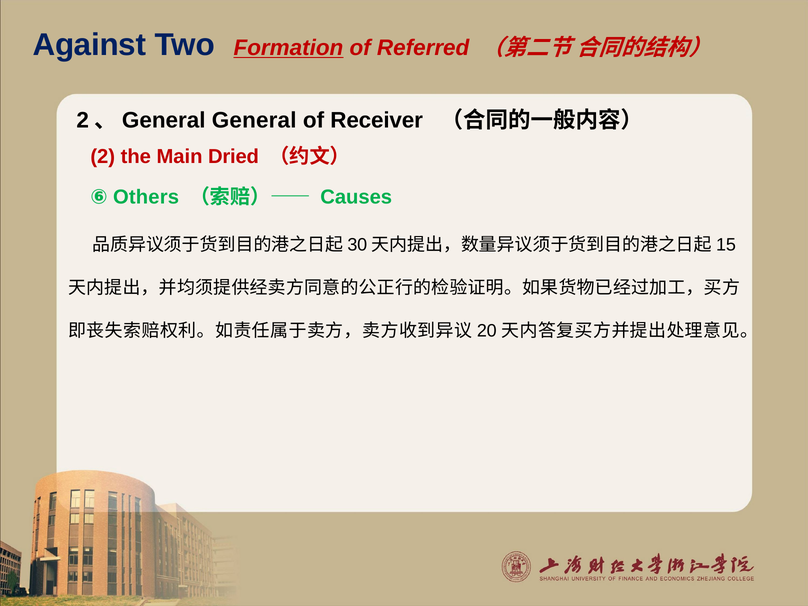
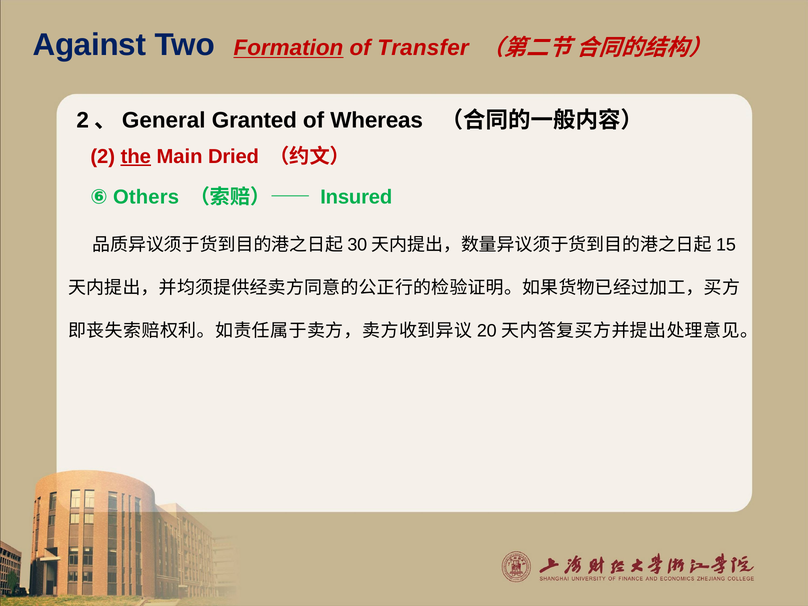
Referred: Referred -> Transfer
General: General -> Granted
Receiver: Receiver -> Whereas
the underline: none -> present
Causes: Causes -> Insured
